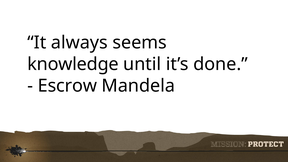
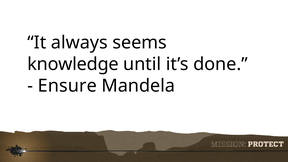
Escrow: Escrow -> Ensure
